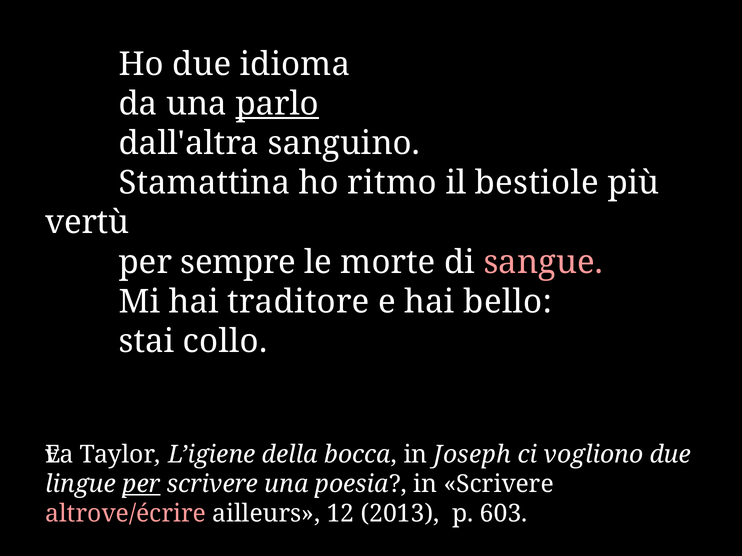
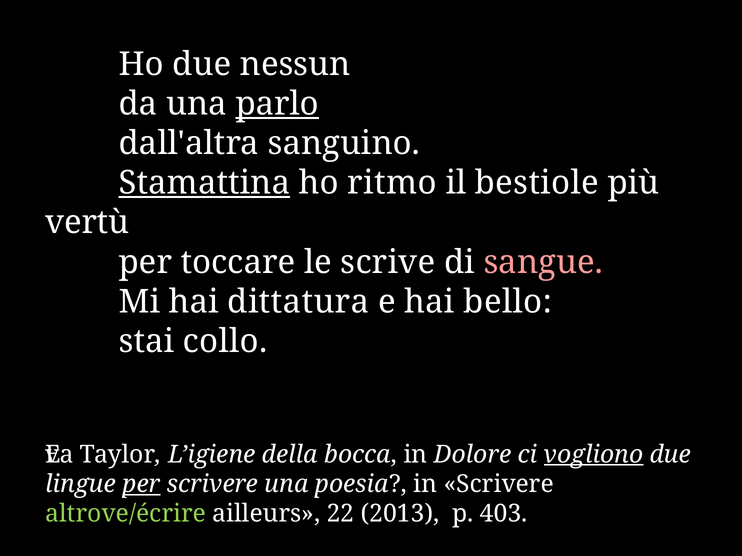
idioma: idioma -> nessun
Stamattina underline: none -> present
sempre: sempre -> toccare
morte: morte -> scrive
traditore: traditore -> dittatura
Joseph: Joseph -> Dolore
vogliono underline: none -> present
altrove/écrire colour: pink -> light green
12: 12 -> 22
603: 603 -> 403
